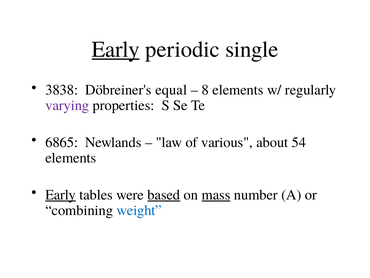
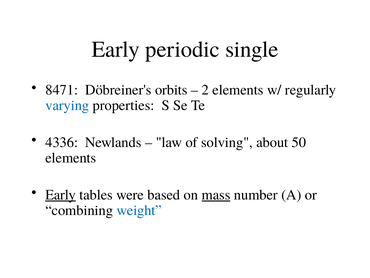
Early at (116, 49) underline: present -> none
3838: 3838 -> 8471
equal: equal -> orbits
8: 8 -> 2
varying colour: purple -> blue
6865: 6865 -> 4336
various: various -> solving
54: 54 -> 50
based underline: present -> none
